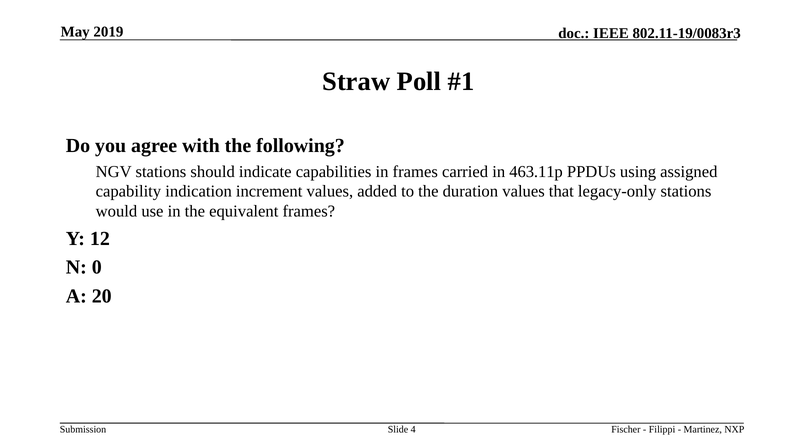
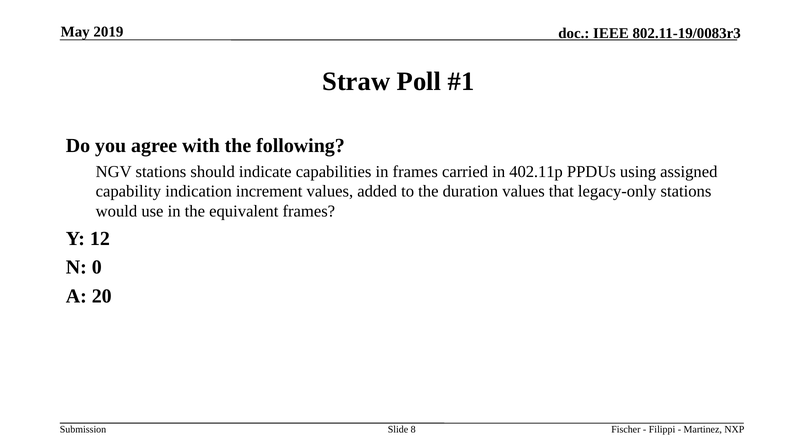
463.11p: 463.11p -> 402.11p
4: 4 -> 8
